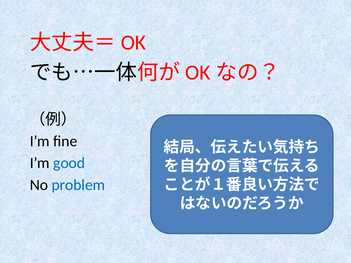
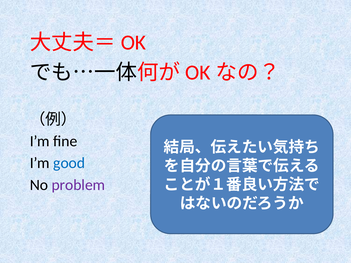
problem colour: blue -> purple
